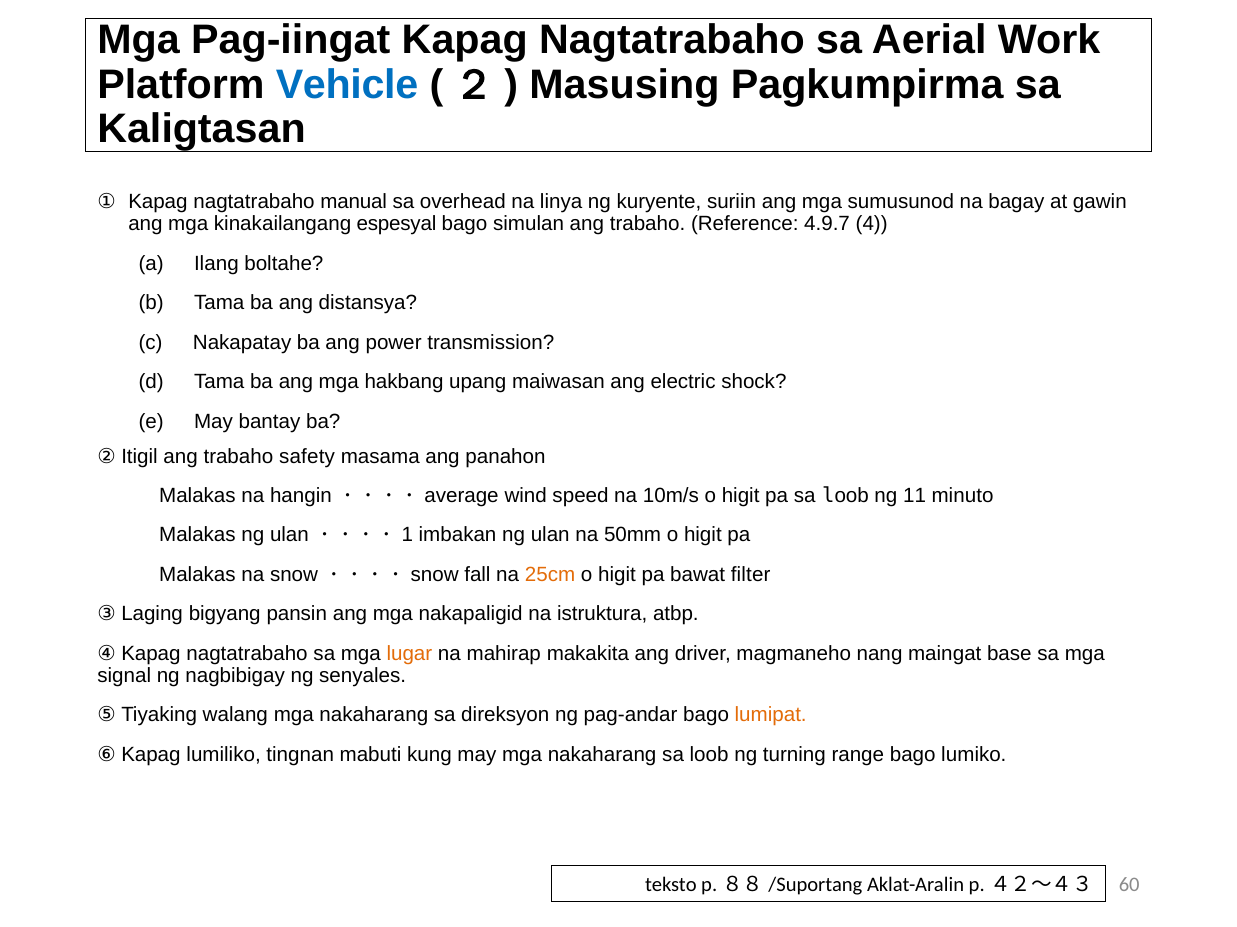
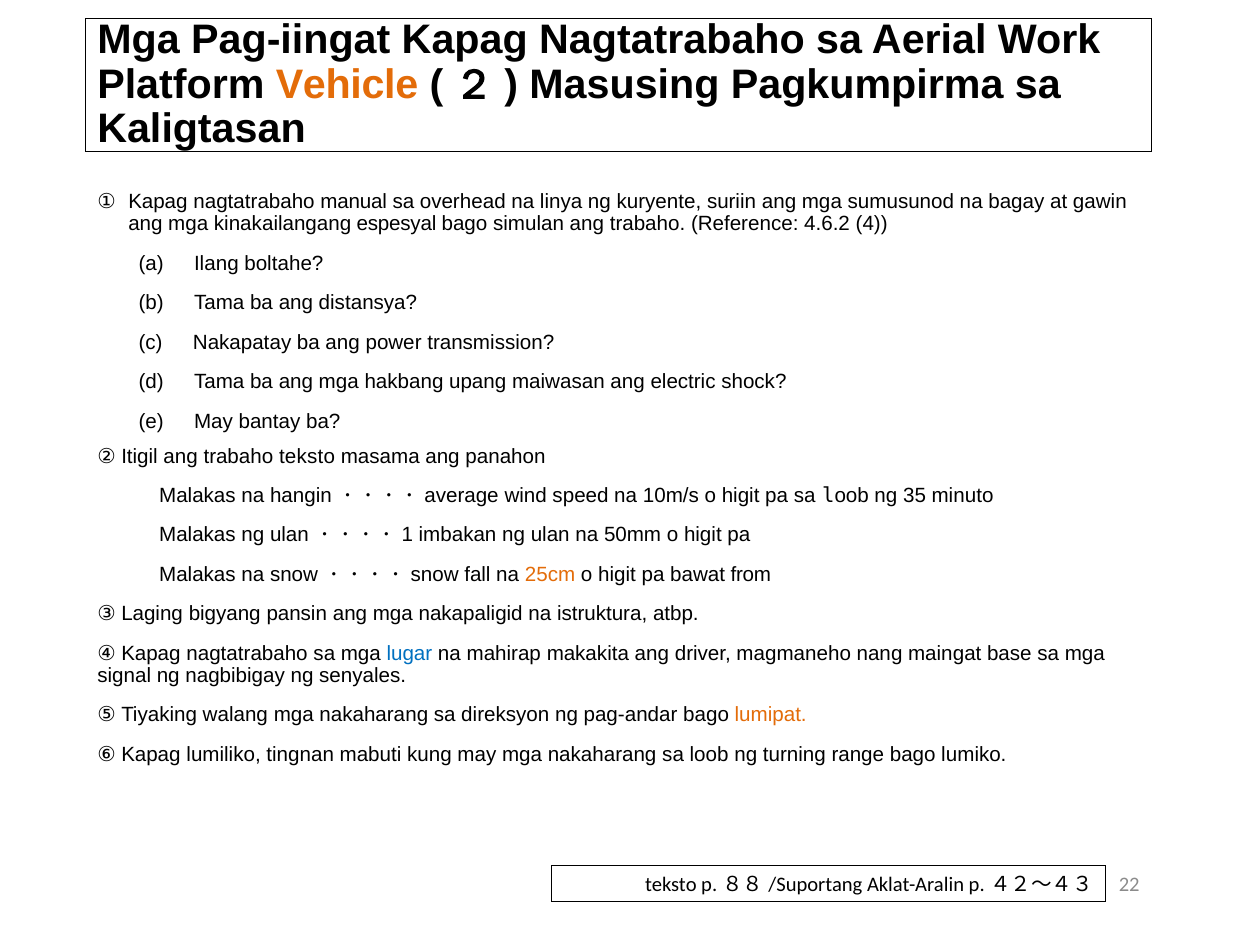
Vehicle colour: blue -> orange
4.9.7: 4.9.7 -> 4.6.2
trabaho safety: safety -> teksto
11: 11 -> 35
filter: filter -> from
lugar colour: orange -> blue
60: 60 -> 22
